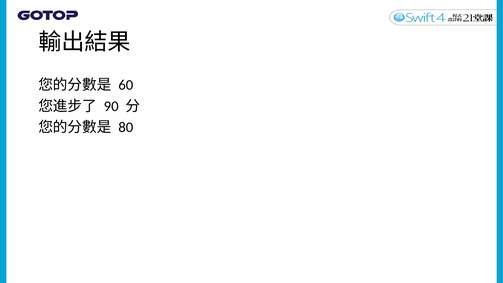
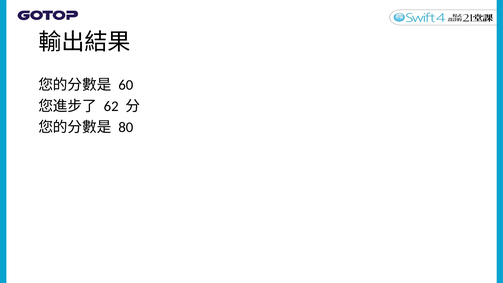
90: 90 -> 62
